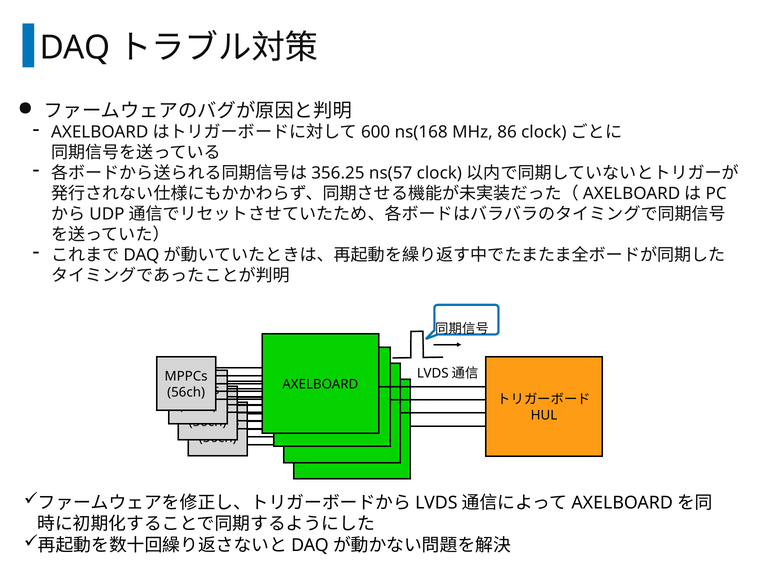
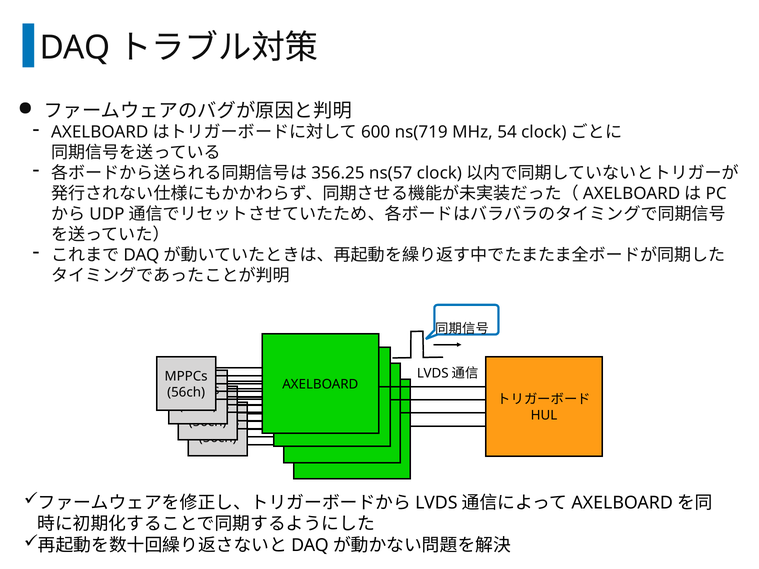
ns(168: ns(168 -> ns(719
86: 86 -> 54
